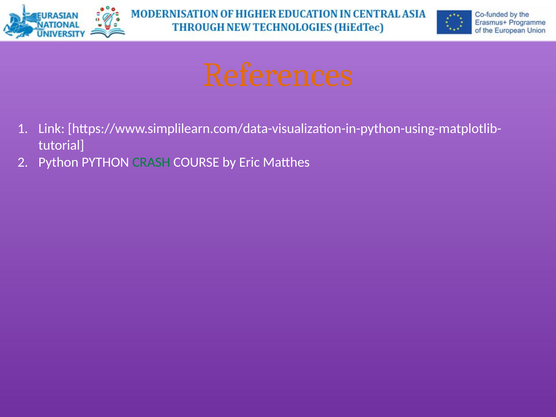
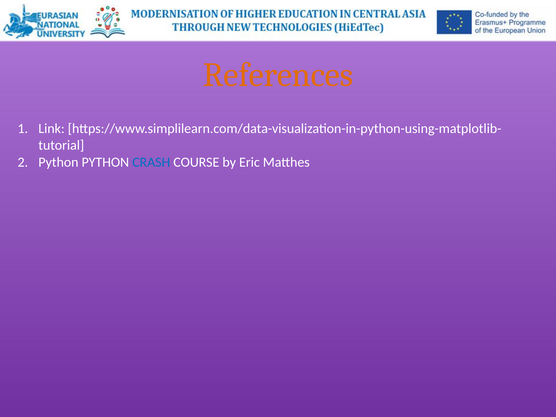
CRASH colour: green -> blue
